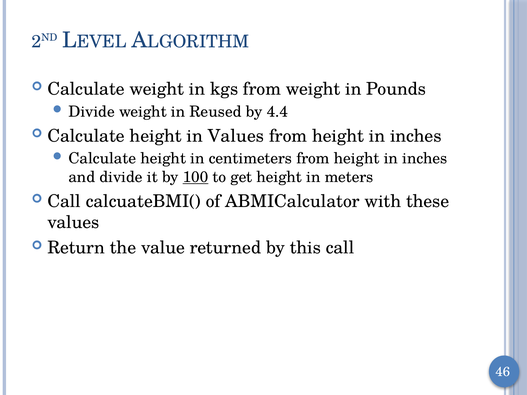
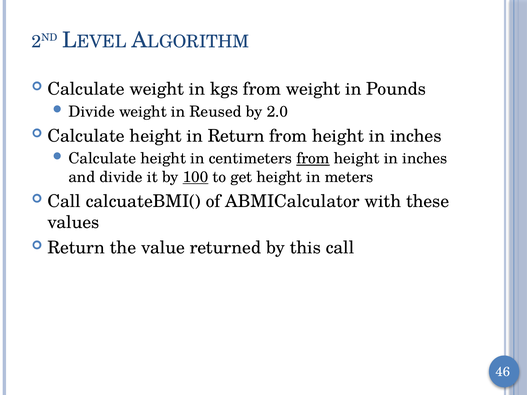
4.4: 4.4 -> 2.0
in Values: Values -> Return
from at (313, 159) underline: none -> present
